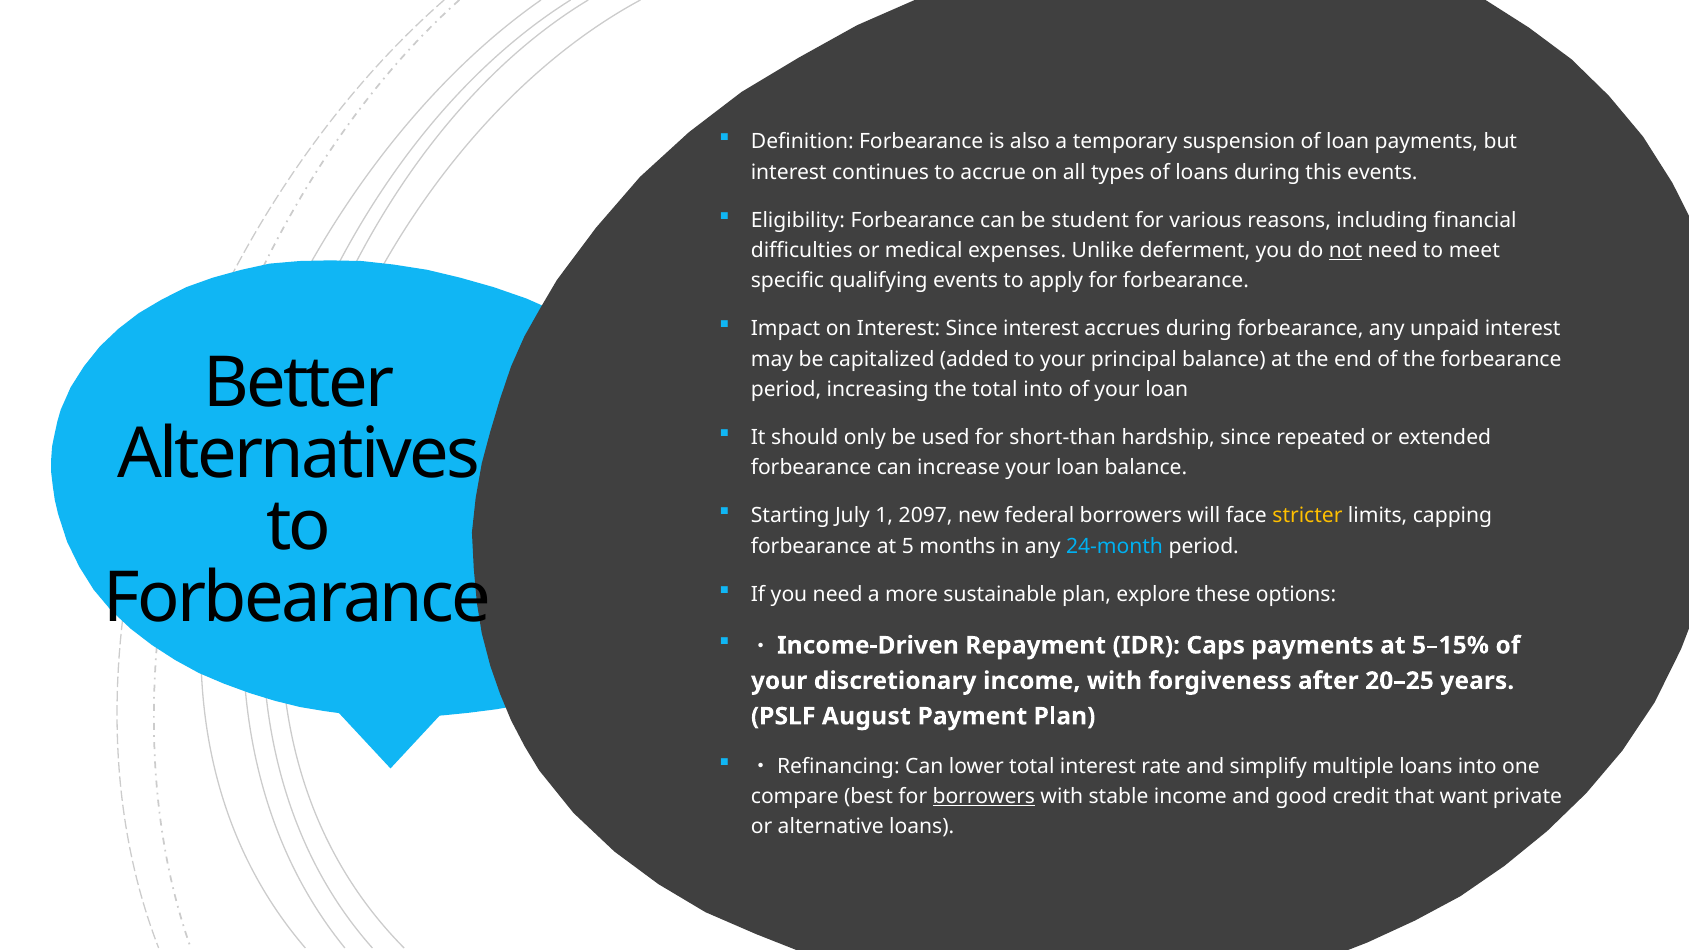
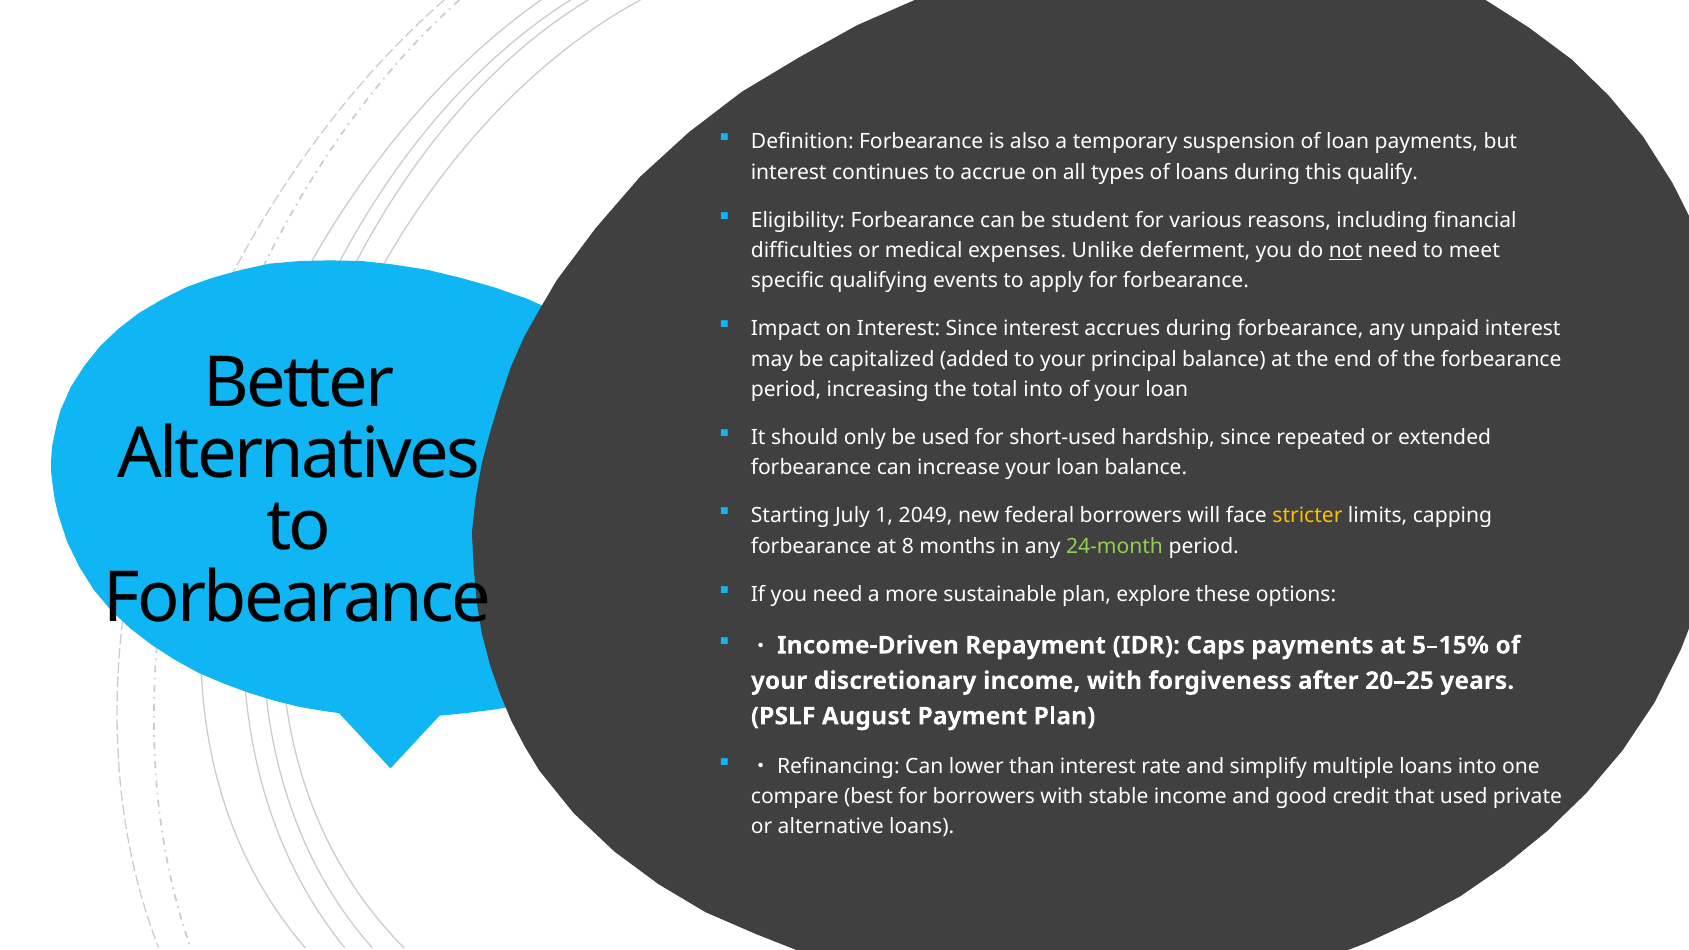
this events: events -> qualify
short-than: short-than -> short-used
2097: 2097 -> 2049
5: 5 -> 8
24-month colour: light blue -> light green
lower total: total -> than
borrowers at (984, 797) underline: present -> none
that want: want -> used
